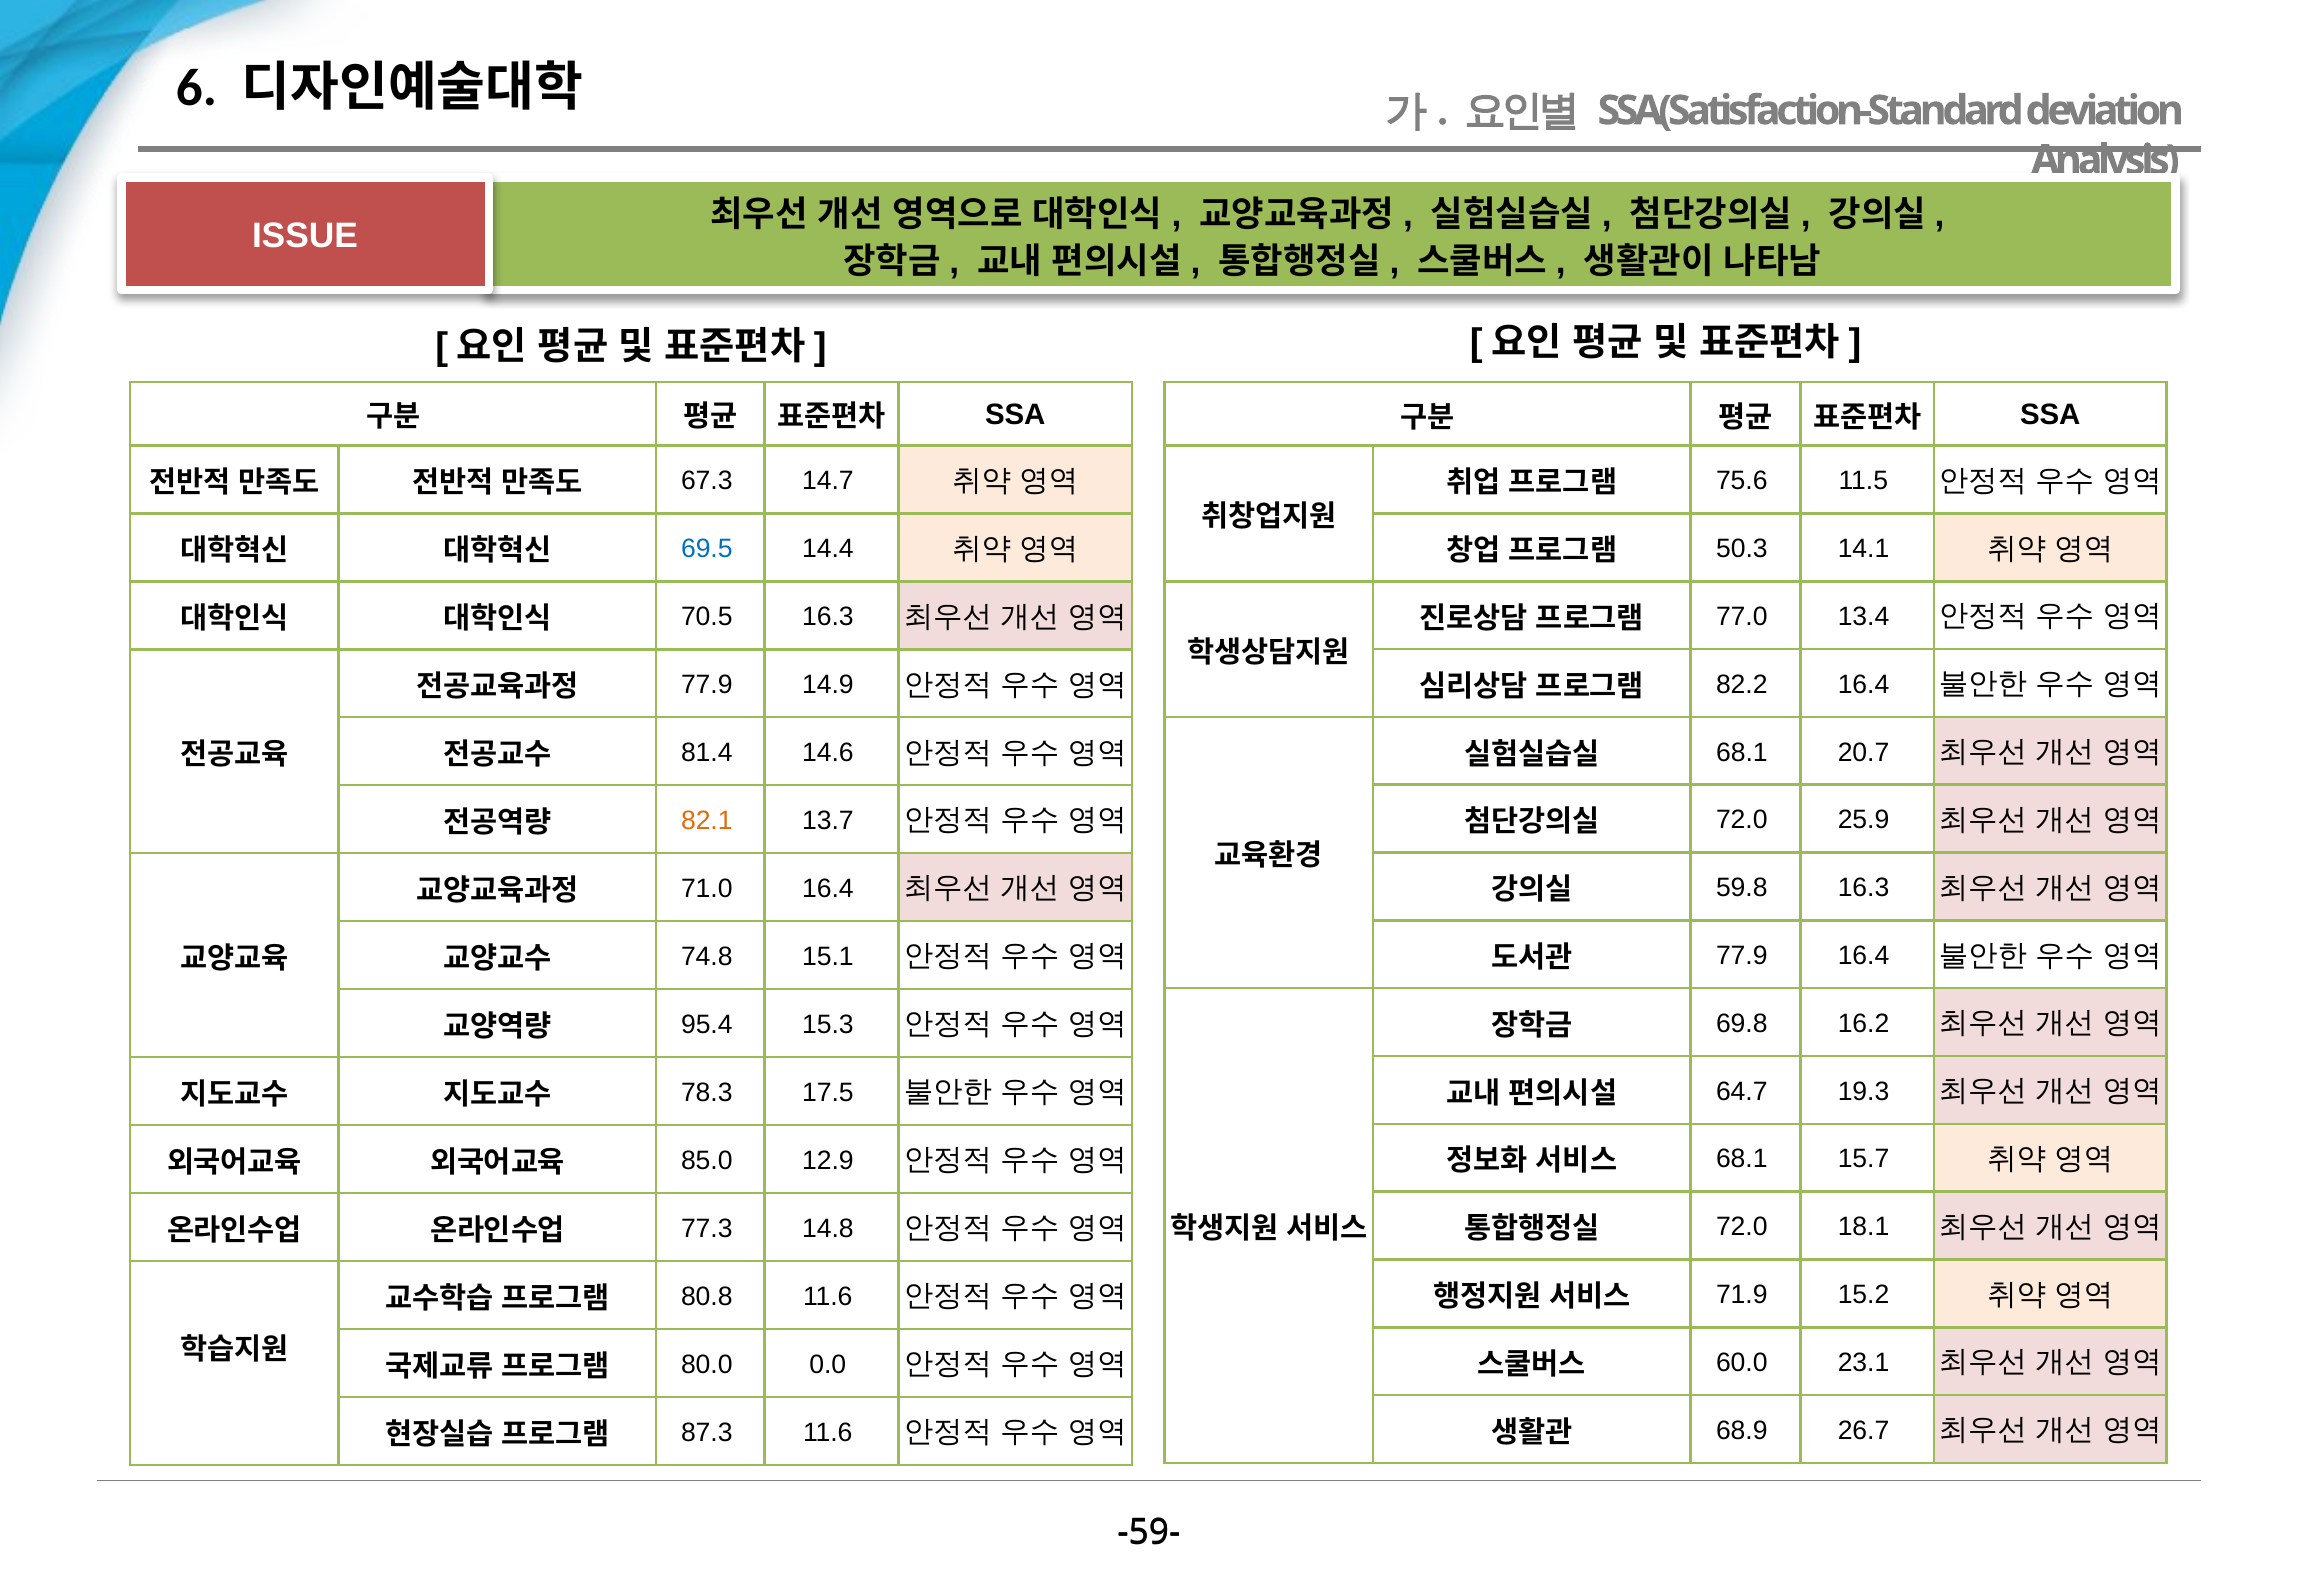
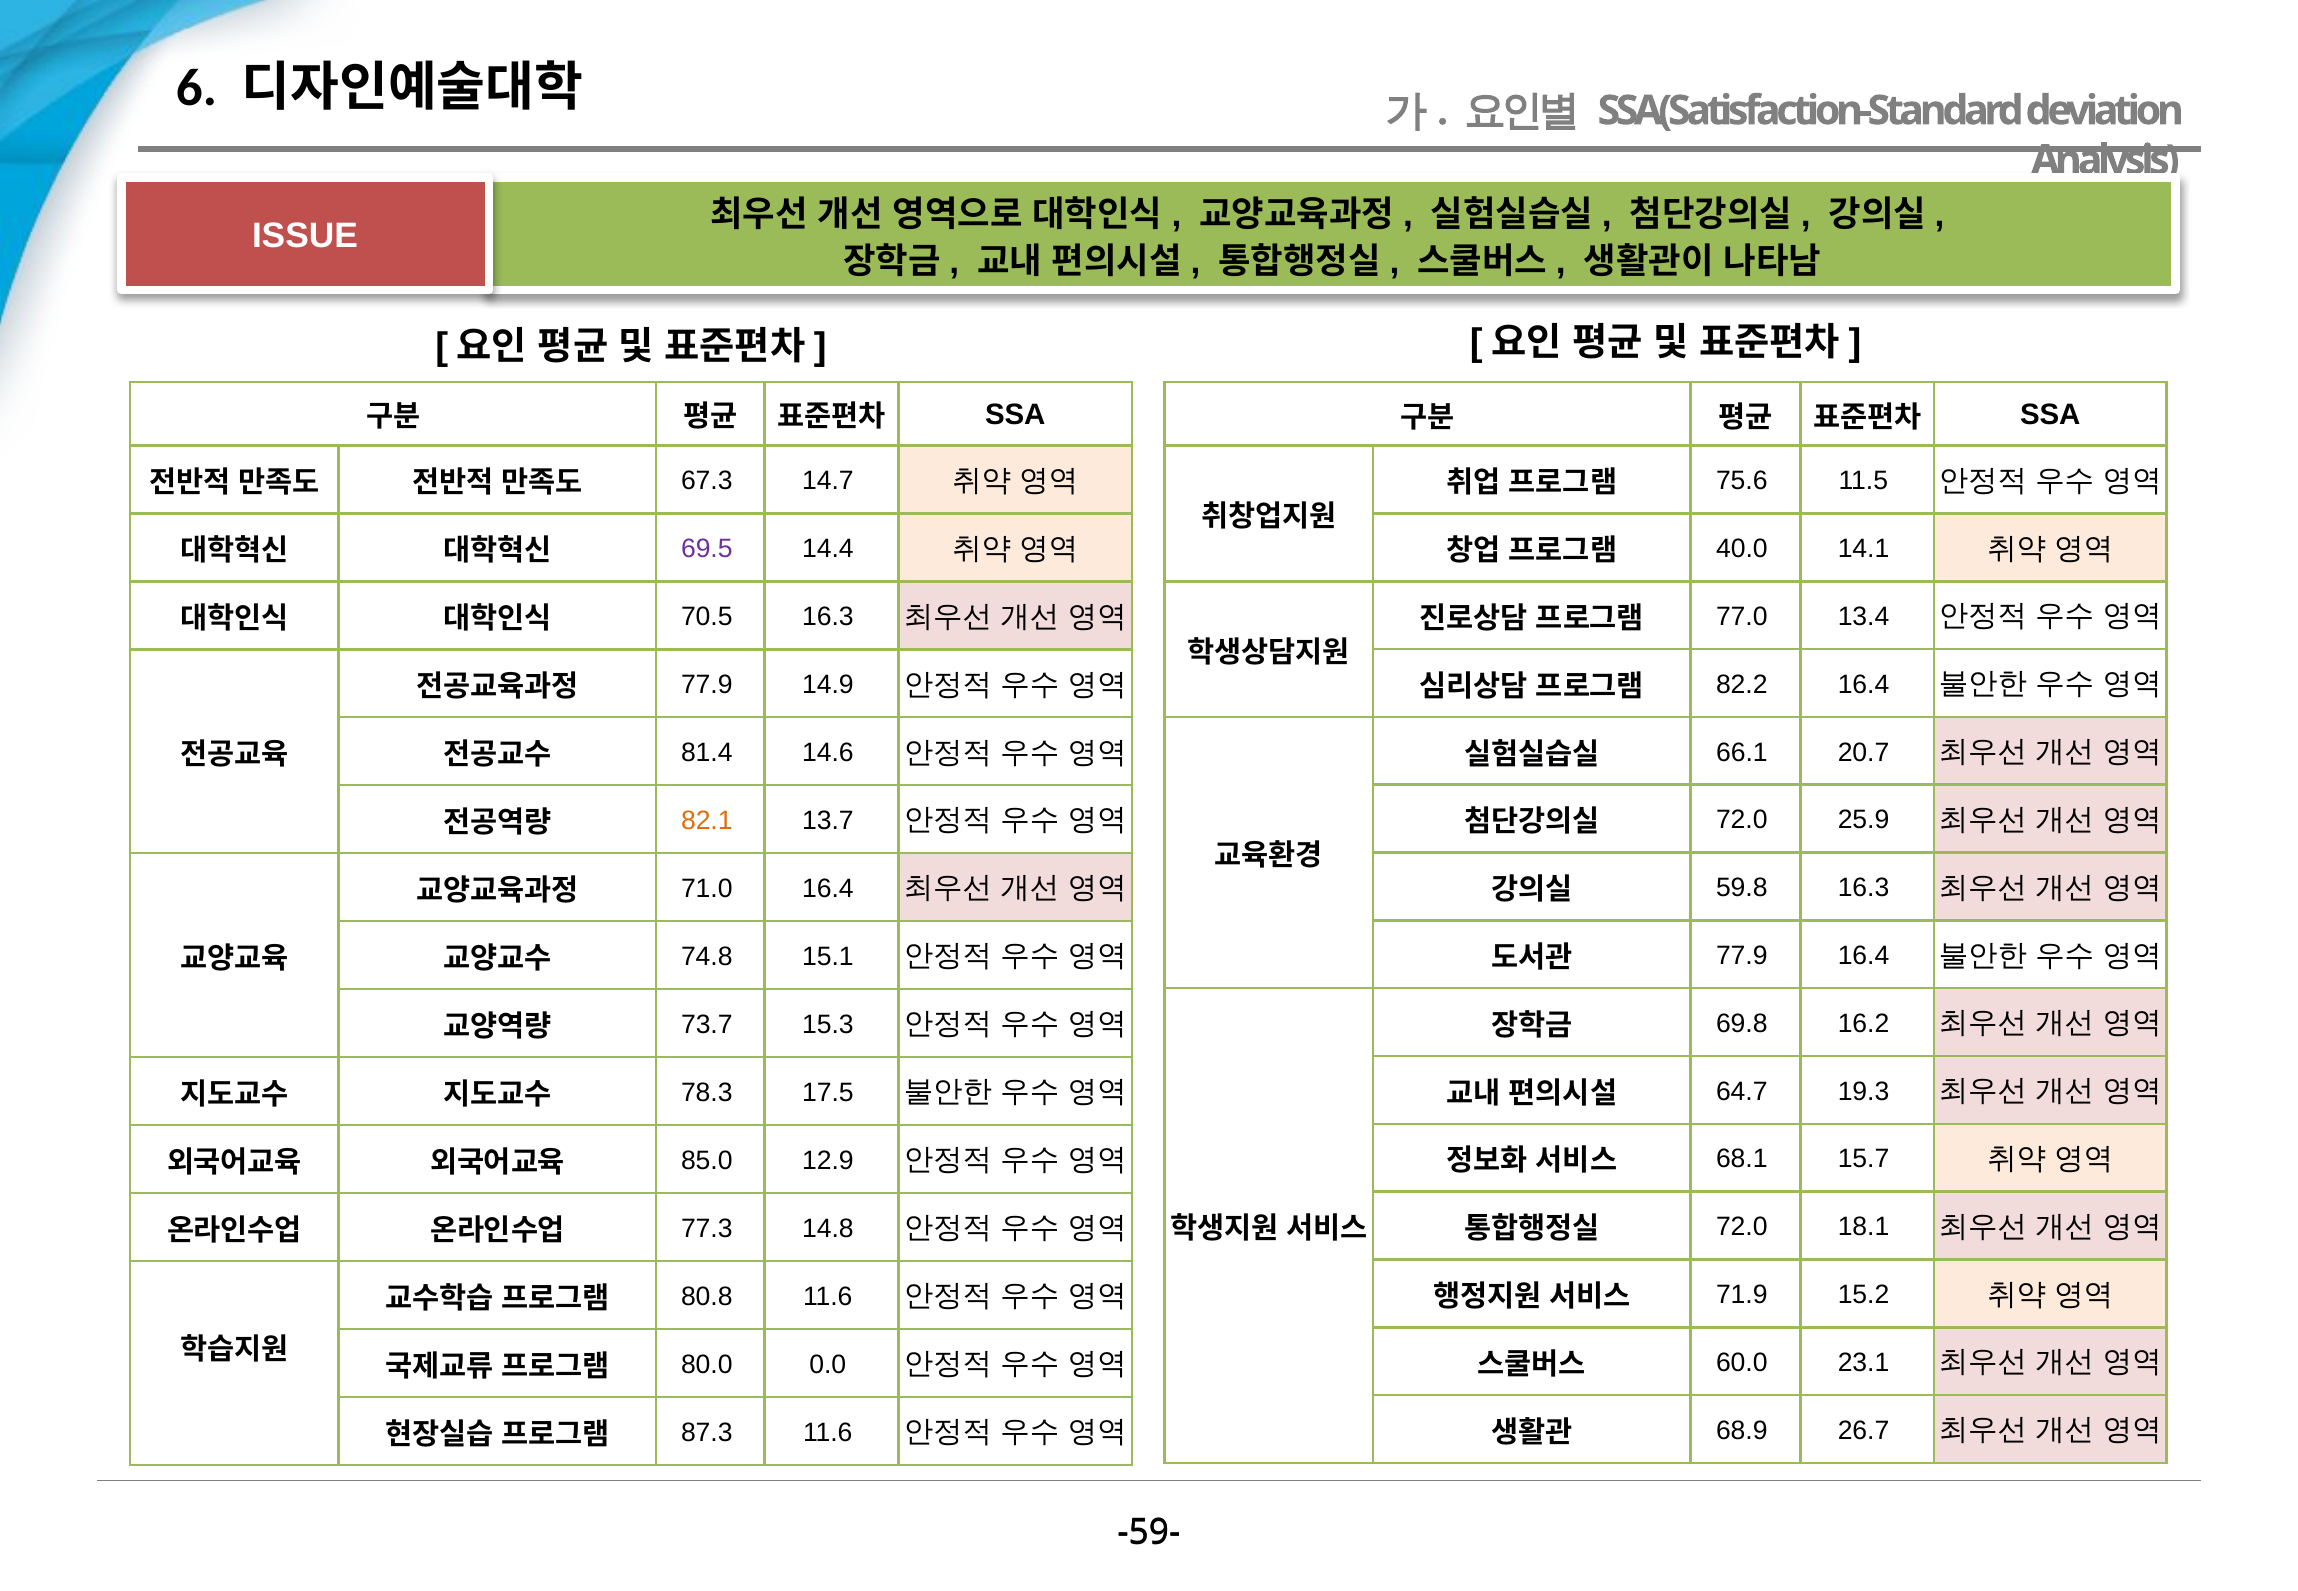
69.5 colour: blue -> purple
50.3: 50.3 -> 40.0
68.1 at (1742, 752): 68.1 -> 66.1
95.4: 95.4 -> 73.7
